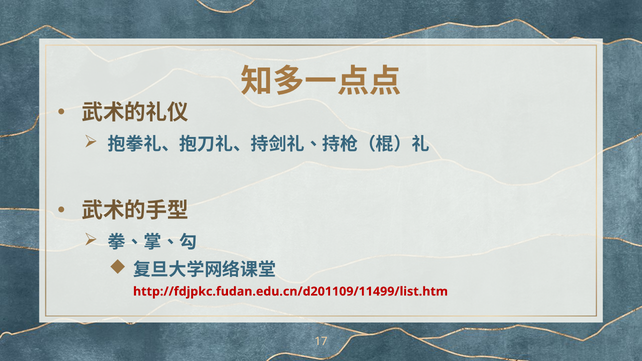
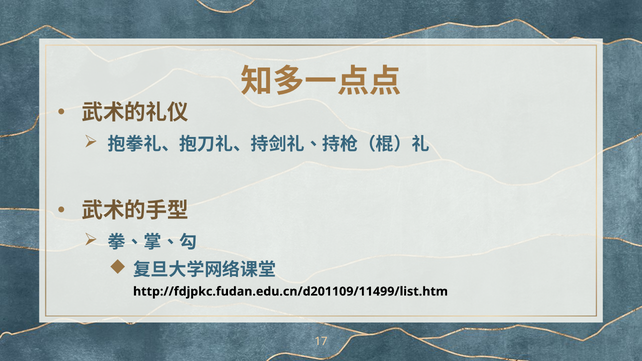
http://fdjpkc.fudan.edu.cn/d201109/11499/list.htm colour: red -> black
